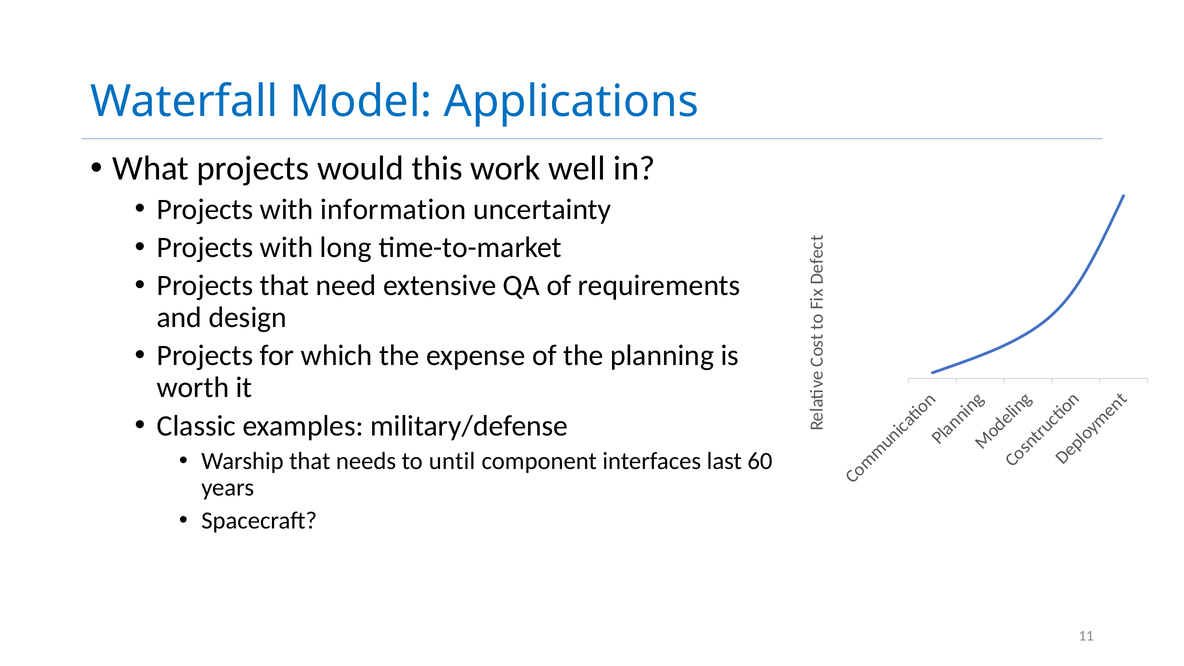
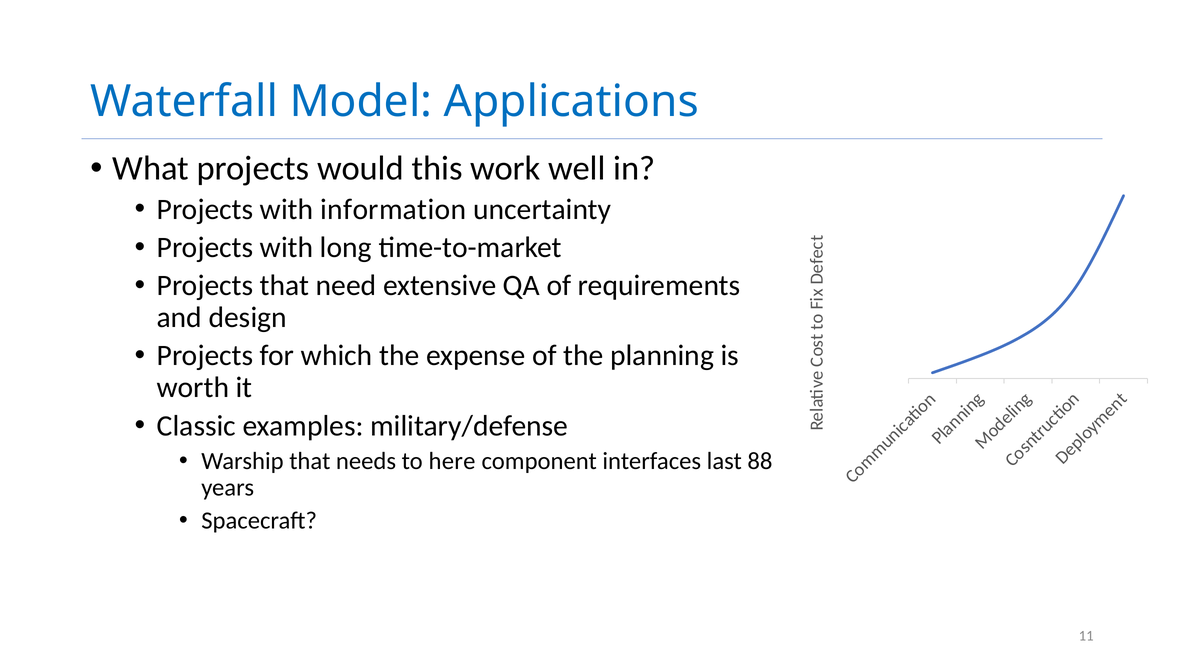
until: until -> here
60: 60 -> 88
